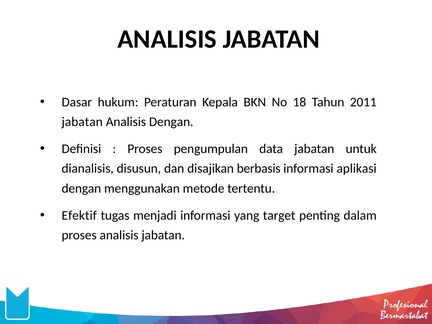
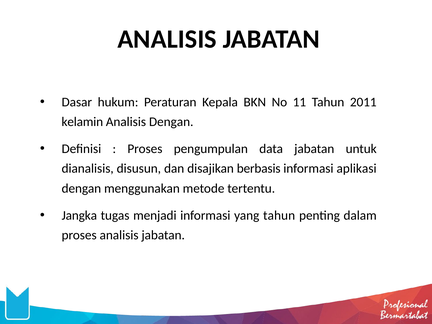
18: 18 -> 11
jabatan at (82, 122): jabatan -> kelamin
Efektif: Efektif -> Jangka
yang target: target -> tahun
